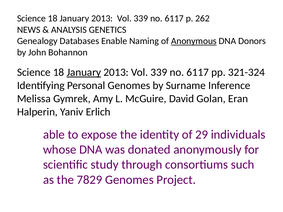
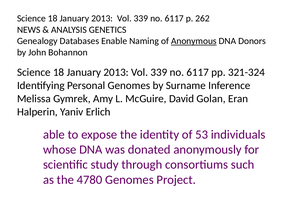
January at (84, 72) underline: present -> none
29: 29 -> 53
7829: 7829 -> 4780
